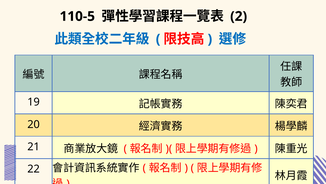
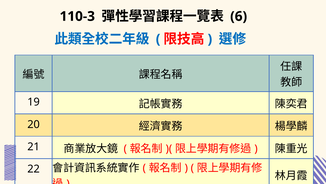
110-5: 110-5 -> 110-3
2: 2 -> 6
